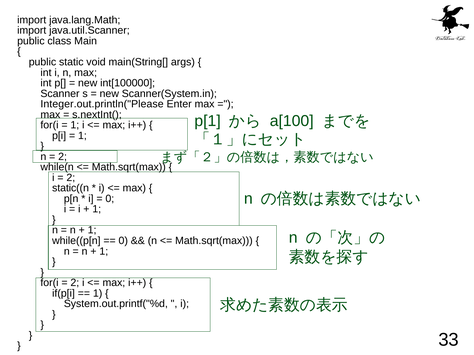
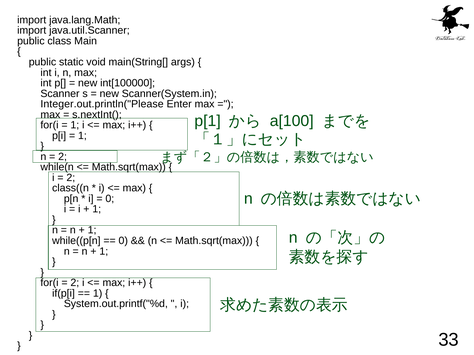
static((n: static((n -> class((n
